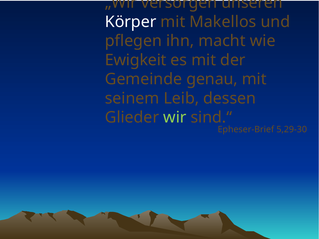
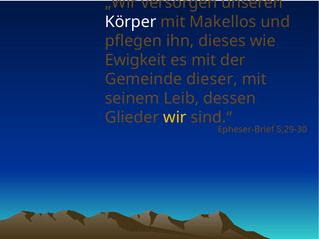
macht: macht -> dieses
genau: genau -> dieser
wir colour: light green -> yellow
